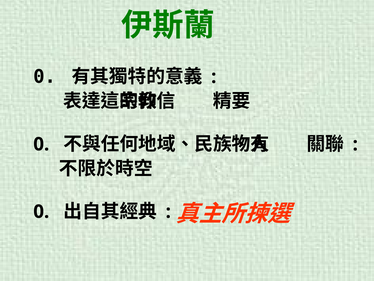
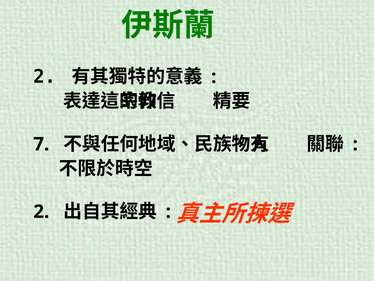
0 at (45, 77): 0 -> 2
0 at (41, 144): 0 -> 7
0 at (41, 211): 0 -> 2
